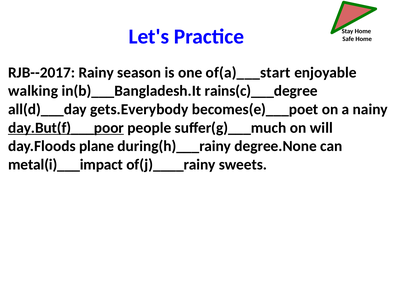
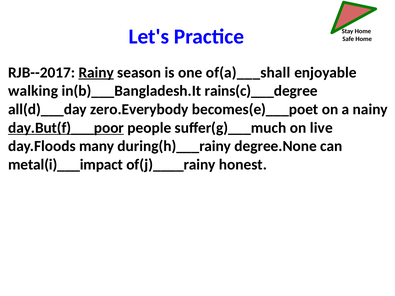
Rainy underline: none -> present
of(a)___start: of(a)___start -> of(a)___shall
gets.Everybody: gets.Everybody -> zero.Everybody
will: will -> live
plane: plane -> many
sweets: sweets -> honest
